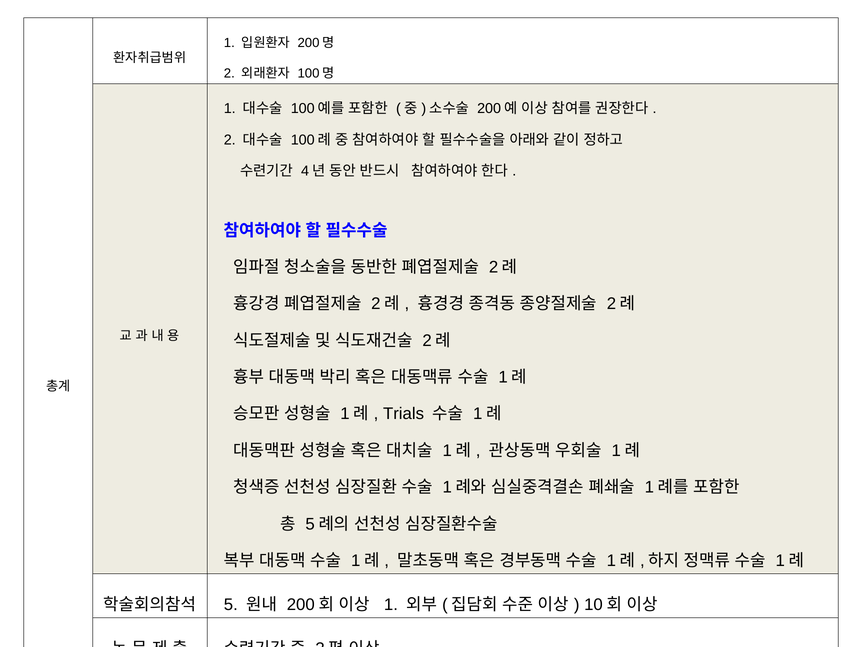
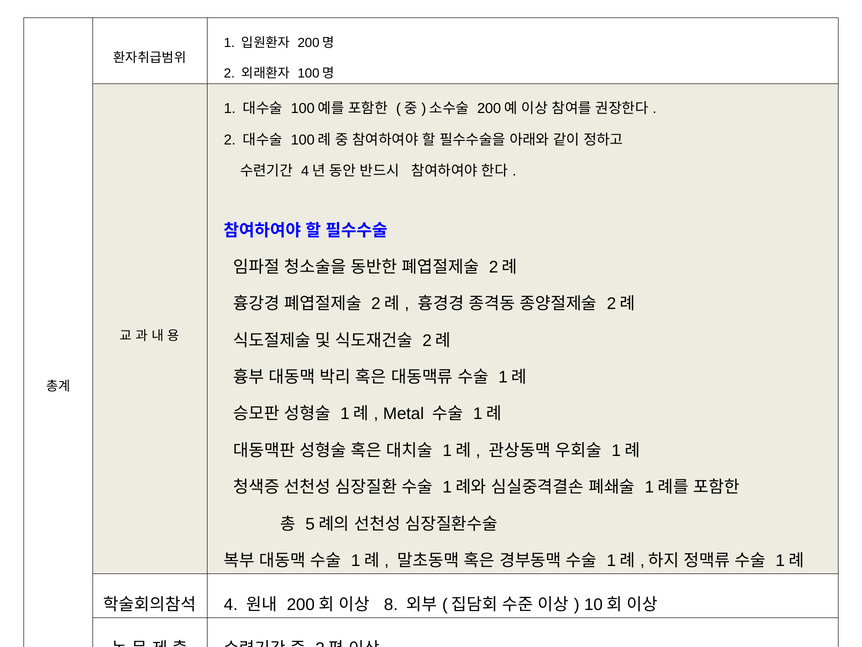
Trials: Trials -> Metal
5: 5 -> 4
1 at (391, 604): 1 -> 8
